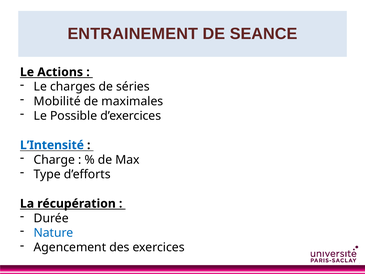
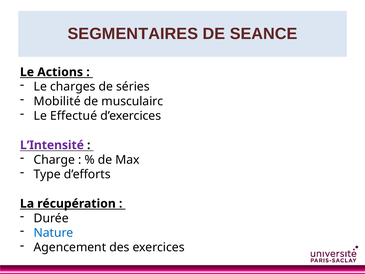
ENTRAINEMENT: ENTRAINEMENT -> SEGMENTAIRES
maximales: maximales -> musculairc
Possible: Possible -> Effectué
L’Intensité colour: blue -> purple
